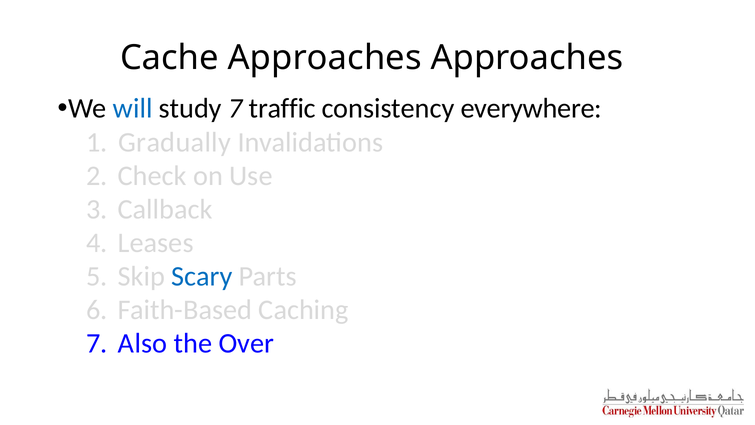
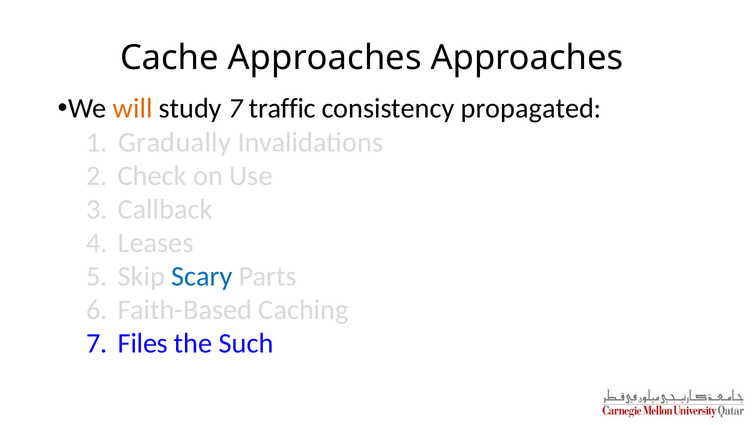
will colour: blue -> orange
everywhere: everywhere -> propagated
Also: Also -> Files
Over: Over -> Such
